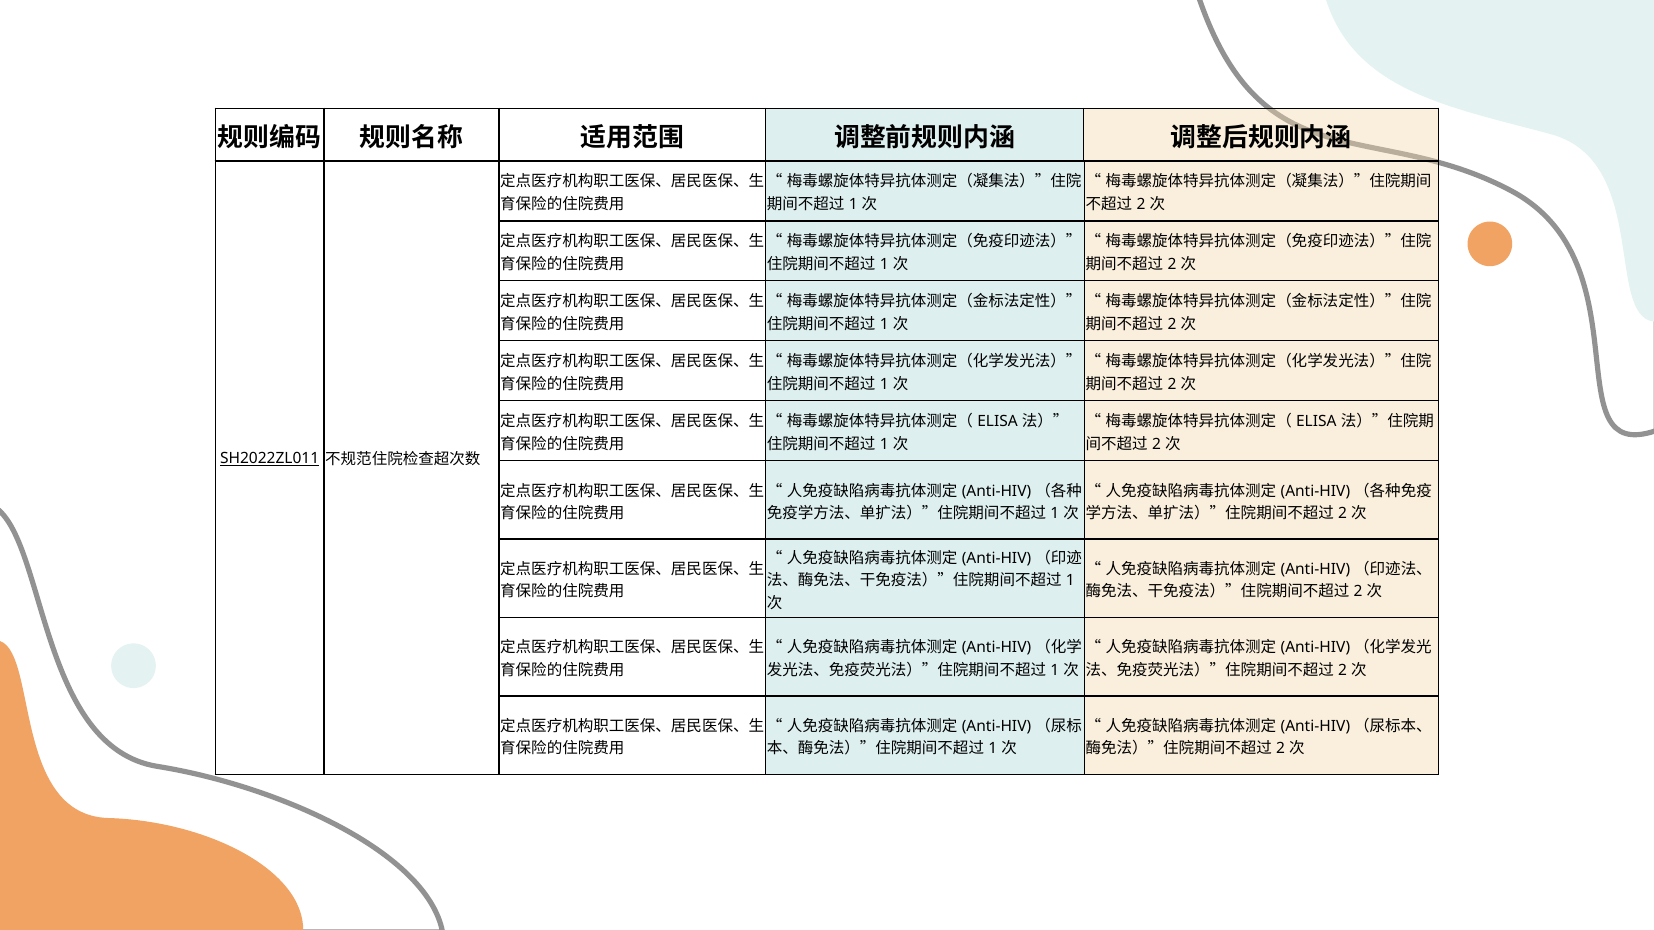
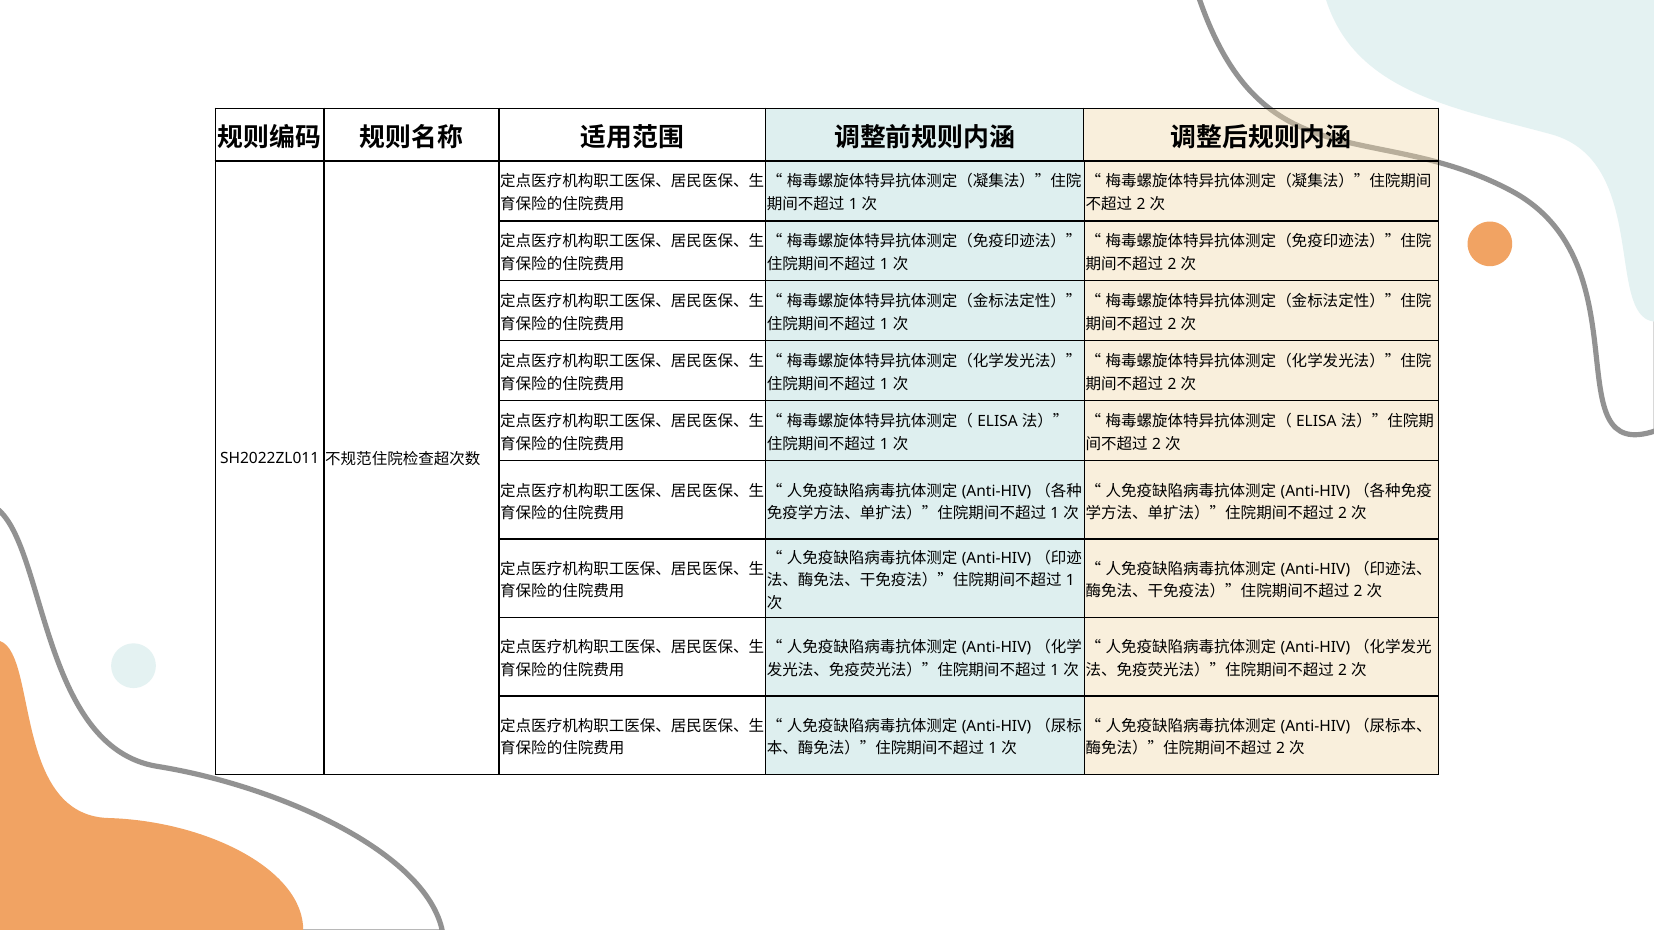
SH2022ZL011 underline: present -> none
